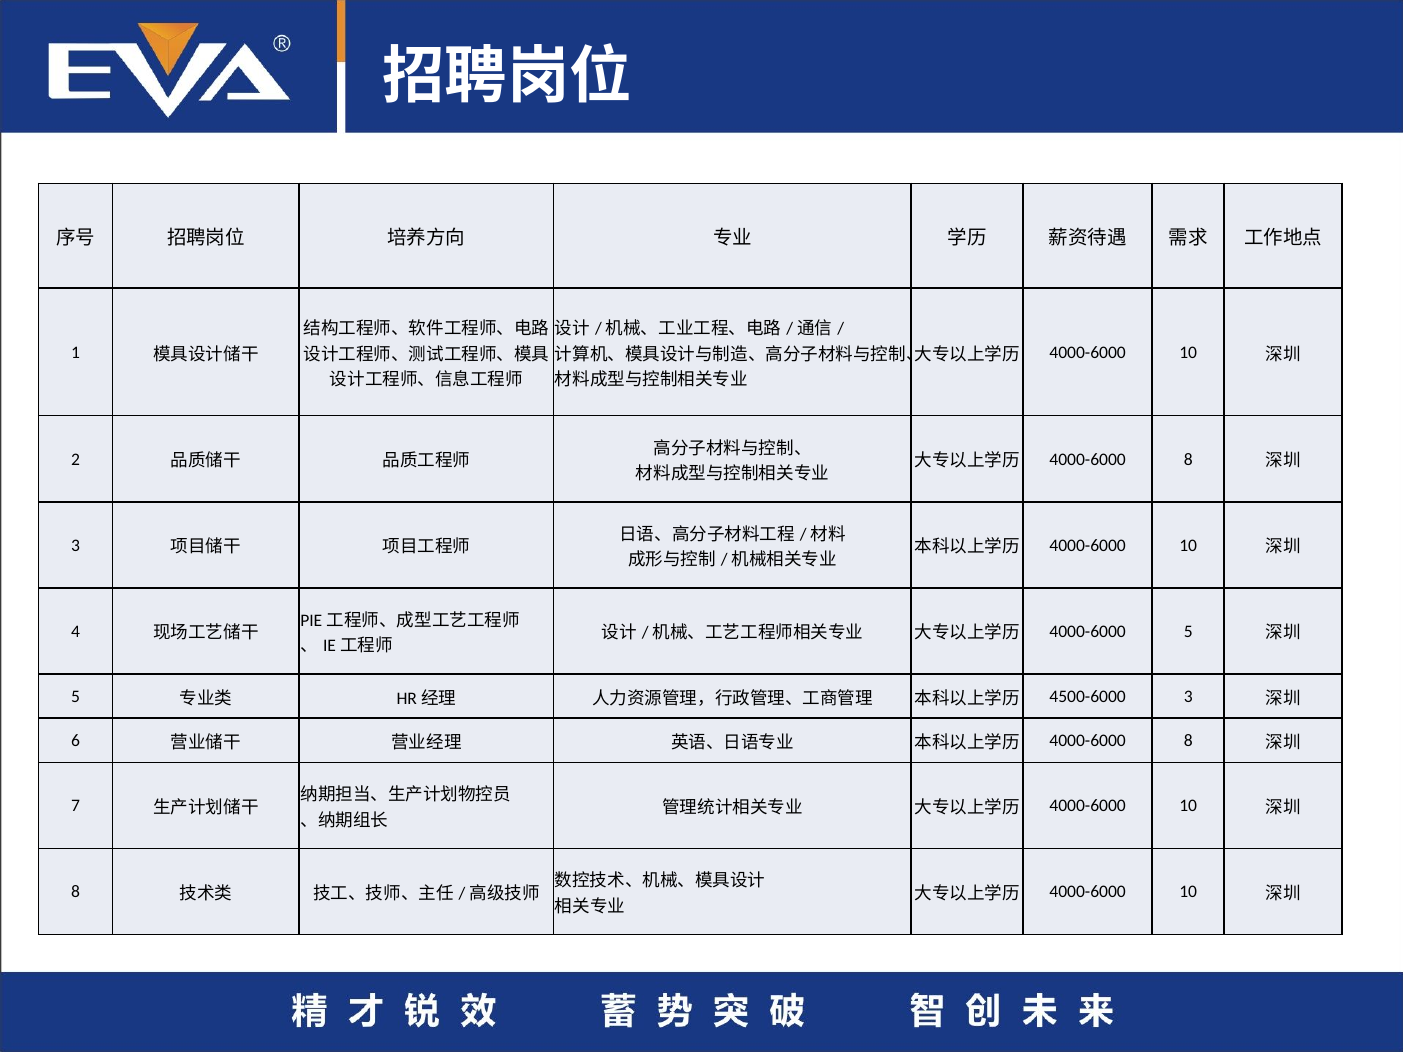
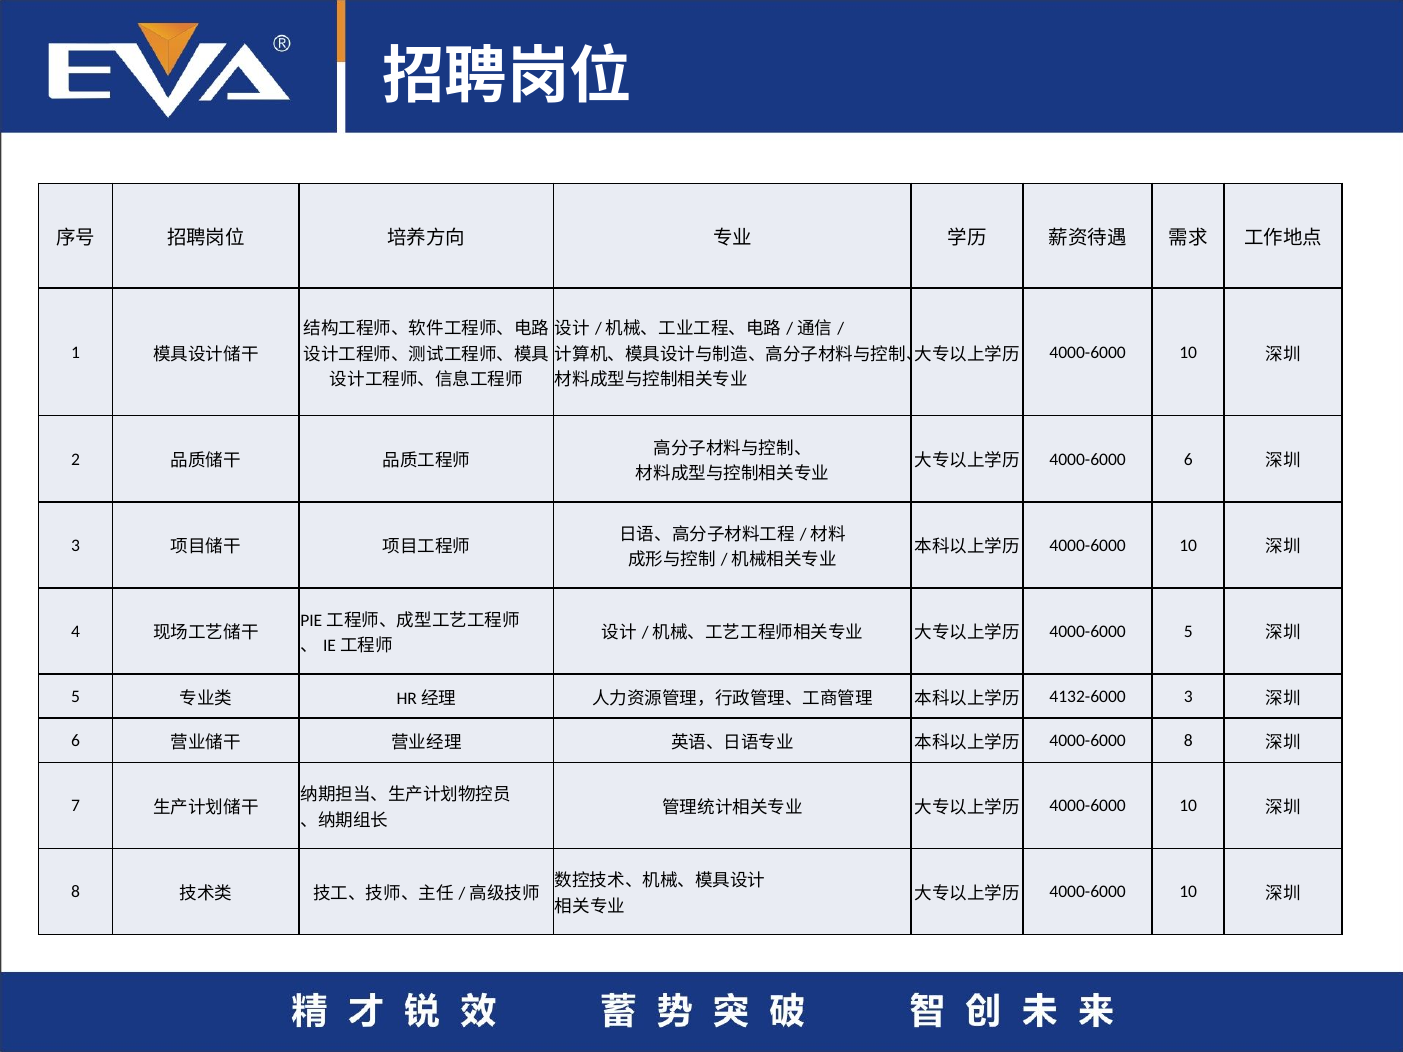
8 at (1188, 460): 8 -> 6
4500-6000: 4500-6000 -> 4132-6000
